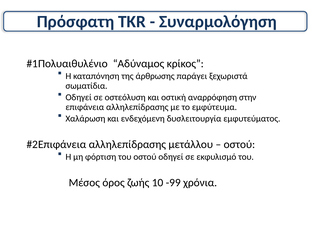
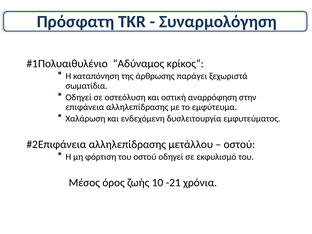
-99: -99 -> -21
